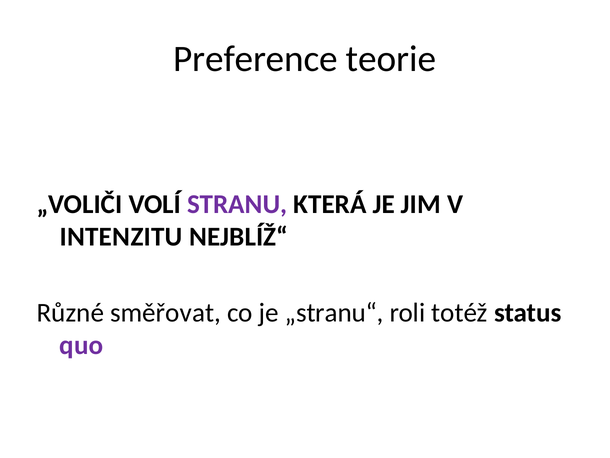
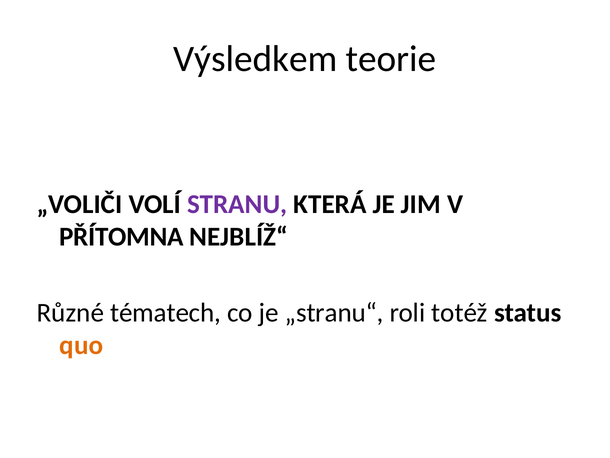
Preference: Preference -> Výsledkem
INTENZITU: INTENZITU -> PŘÍTOMNA
směřovat: směřovat -> tématech
quo colour: purple -> orange
